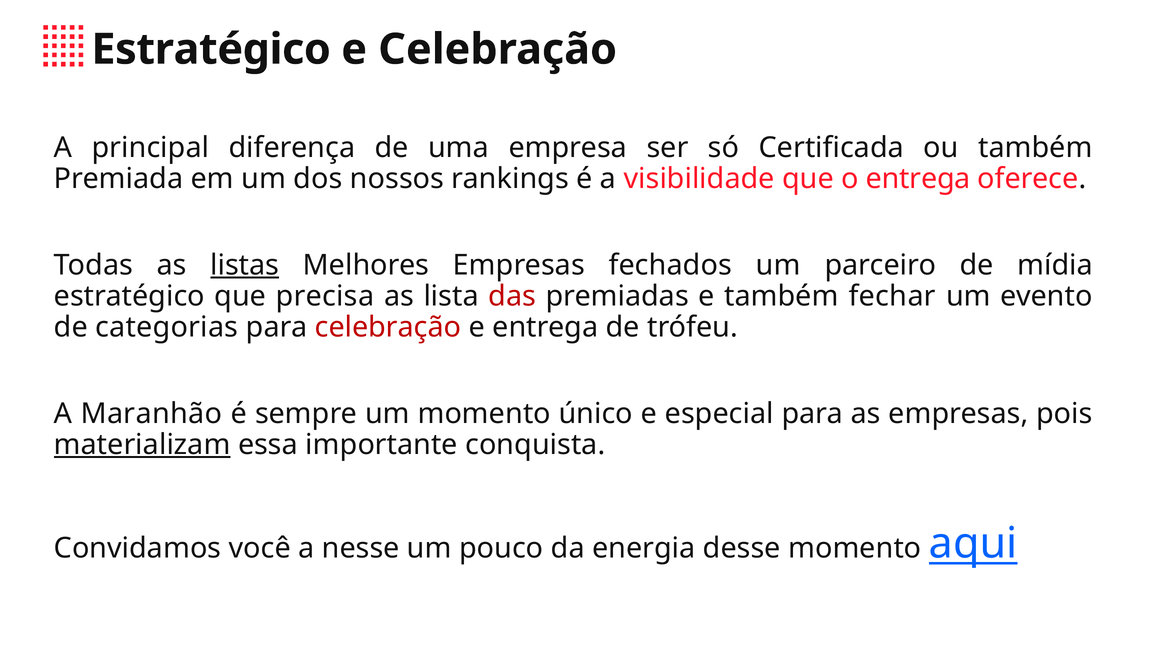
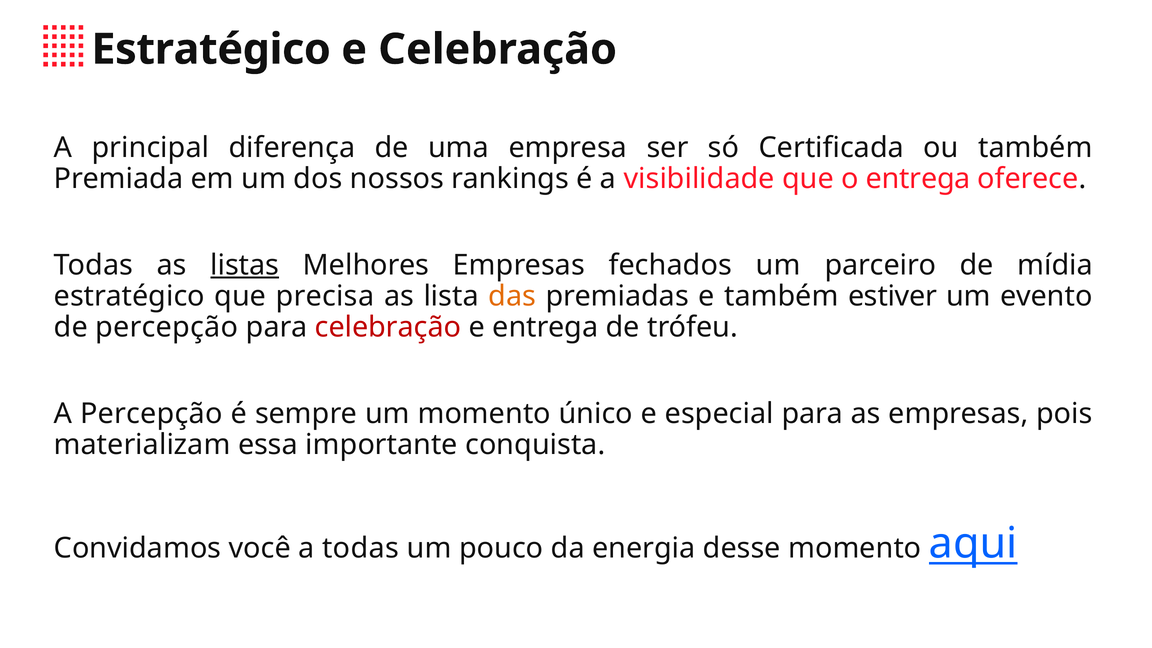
das colour: red -> orange
fechar: fechar -> estiver
de categorias: categorias -> percepção
A Maranhão: Maranhão -> Percepção
materializam underline: present -> none
a nesse: nesse -> todas
